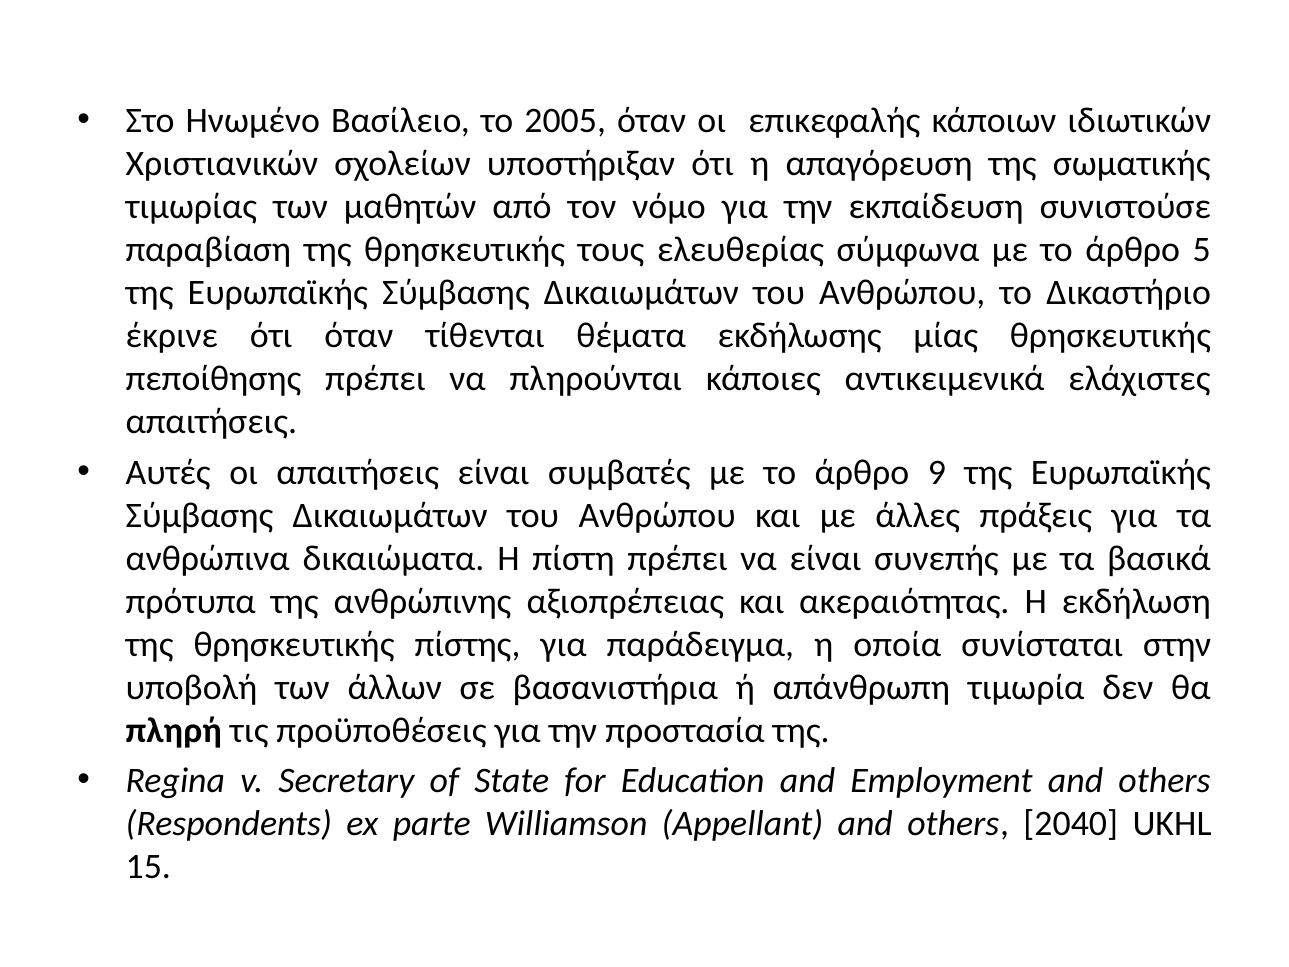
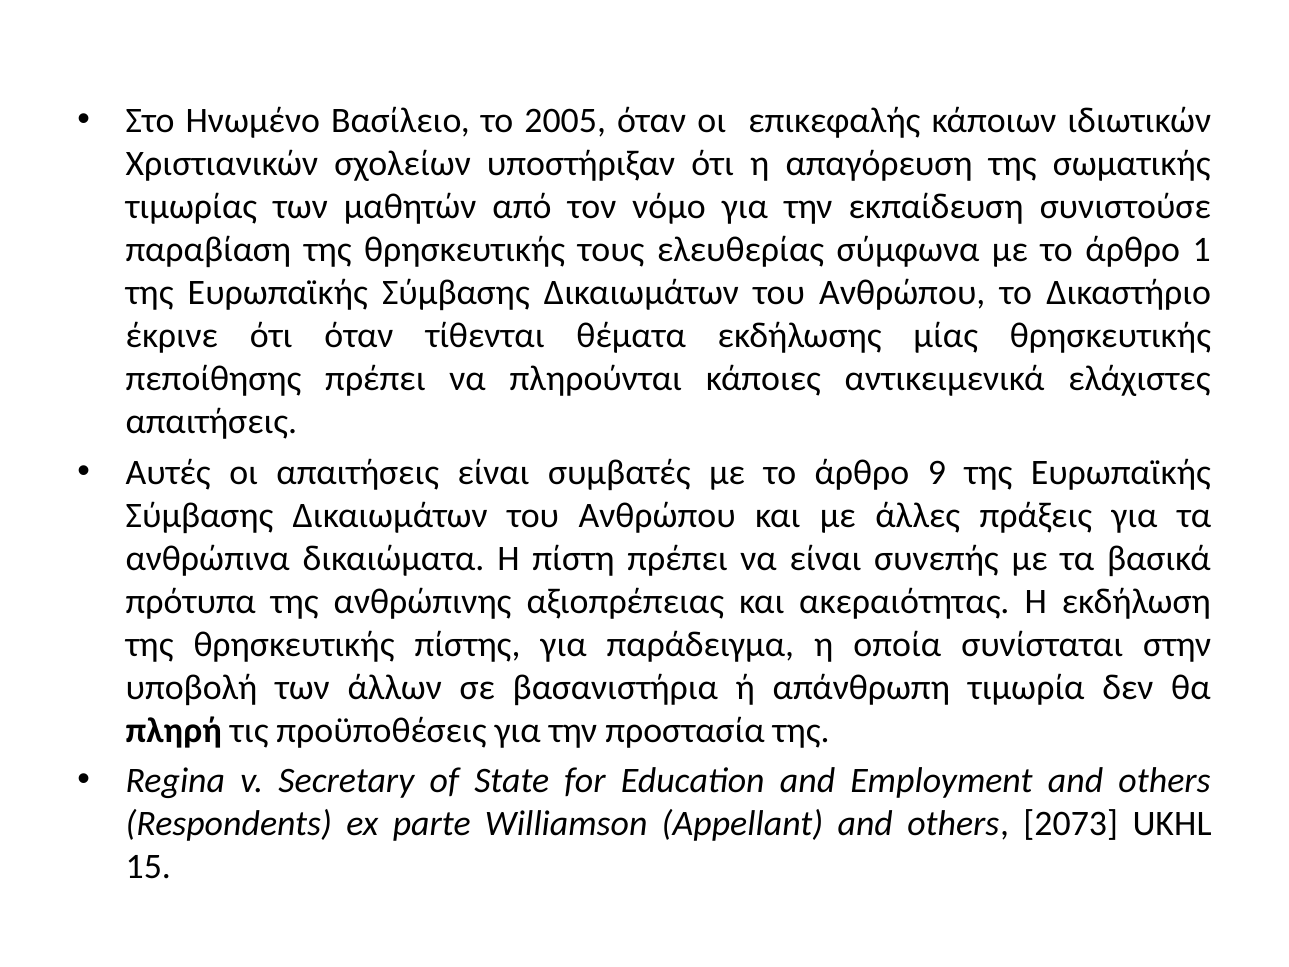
5: 5 -> 1
2040: 2040 -> 2073
